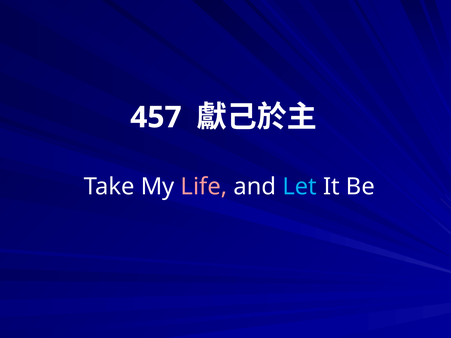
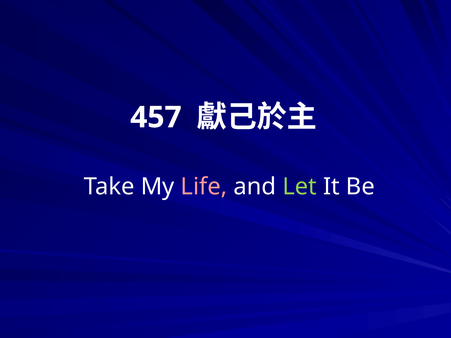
Let colour: light blue -> light green
